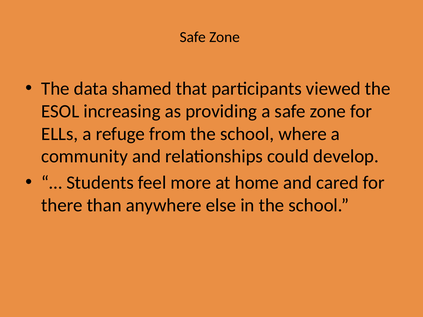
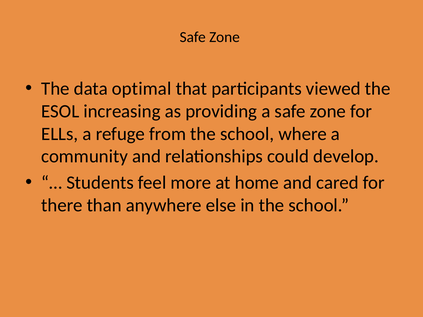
shamed: shamed -> optimal
